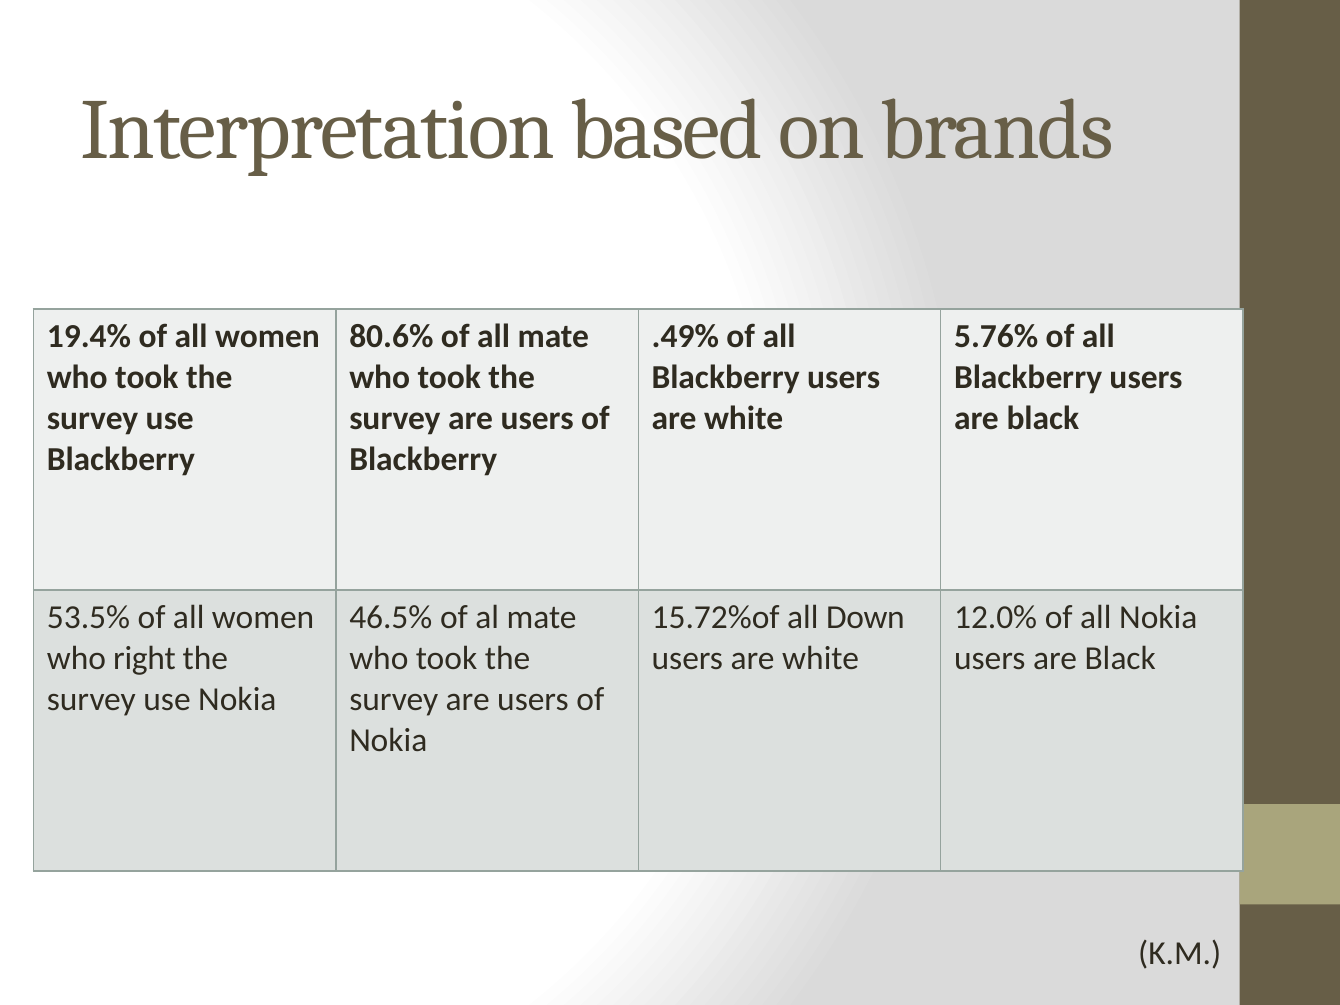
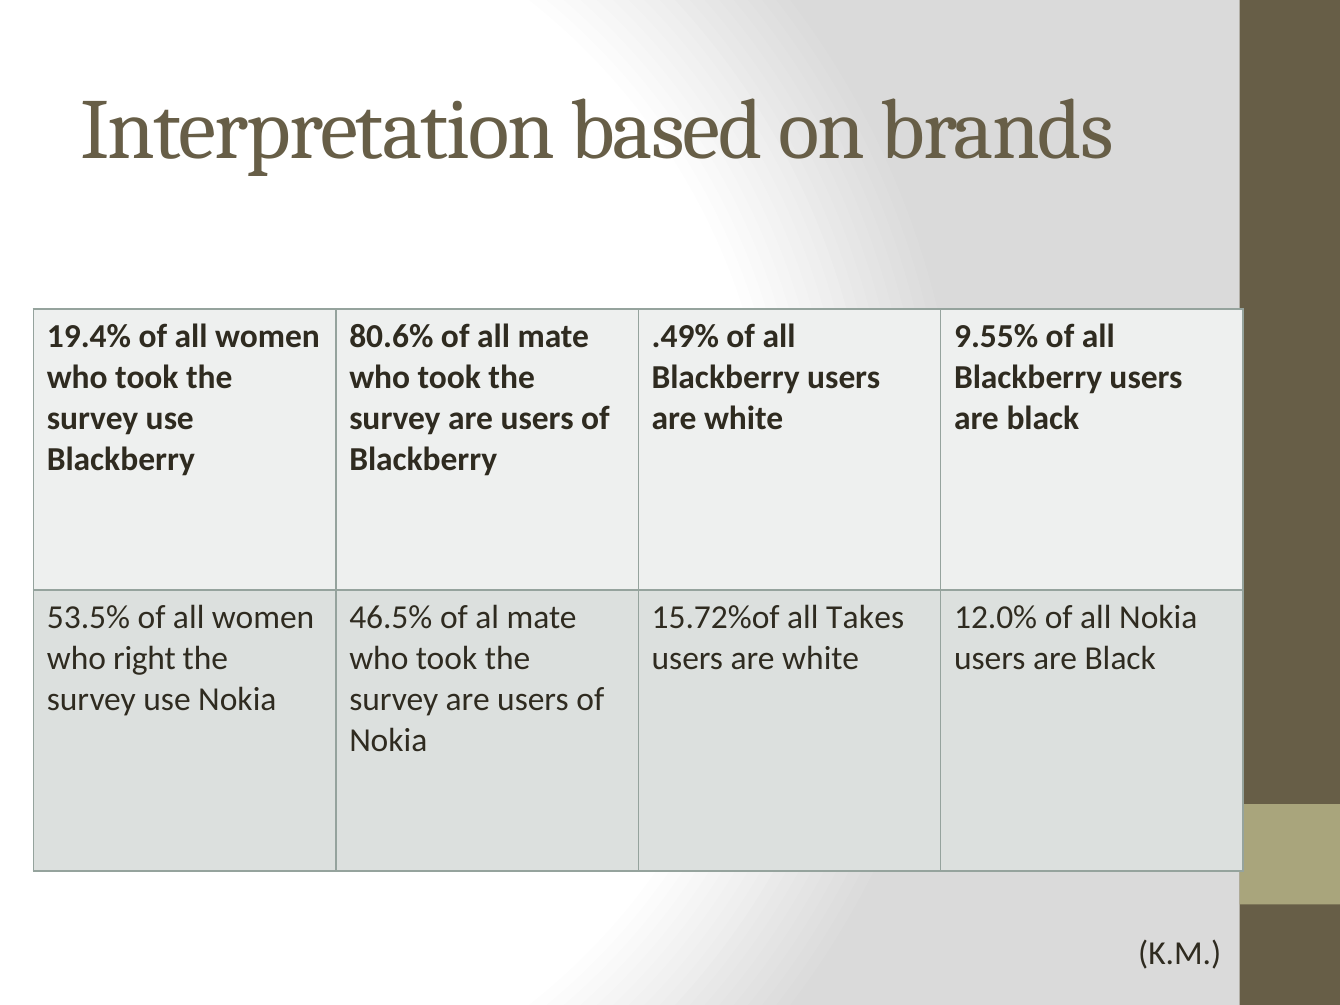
5.76%: 5.76% -> 9.55%
Down: Down -> Takes
